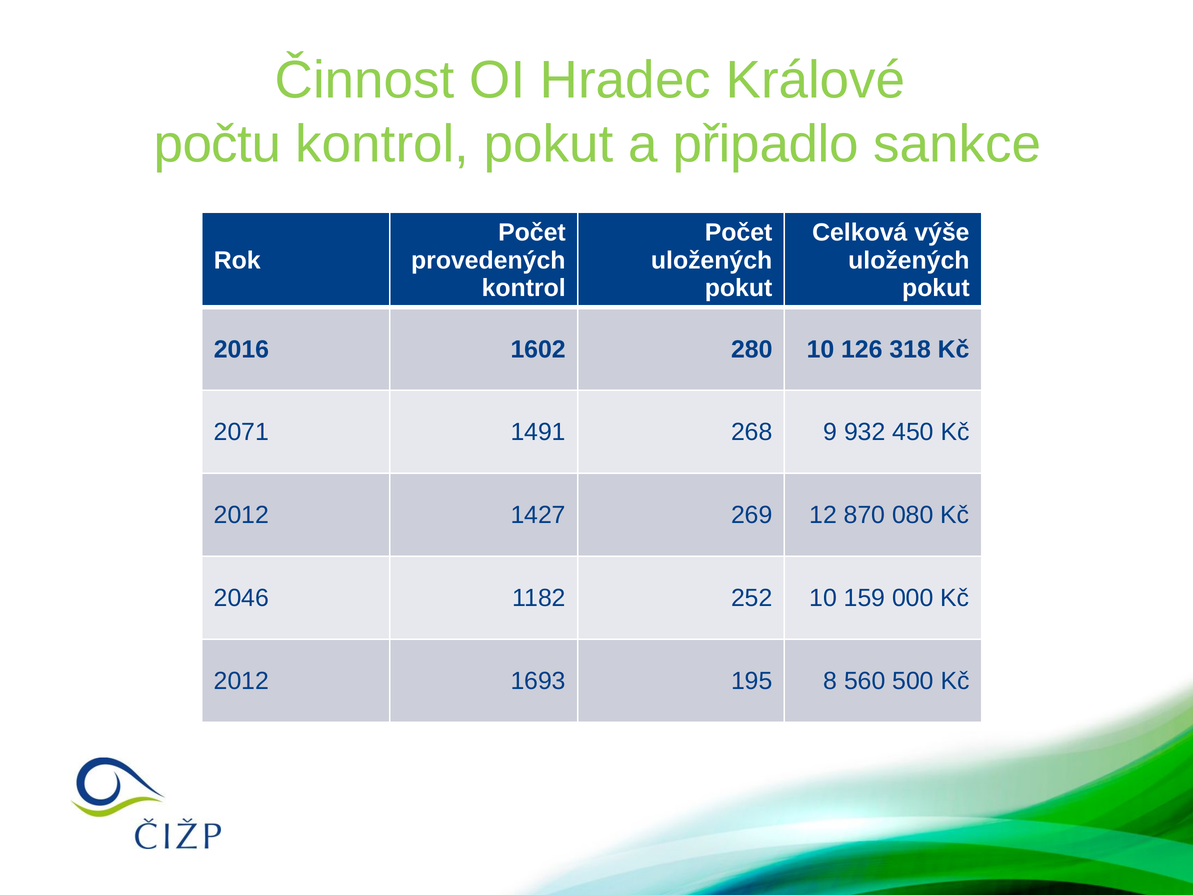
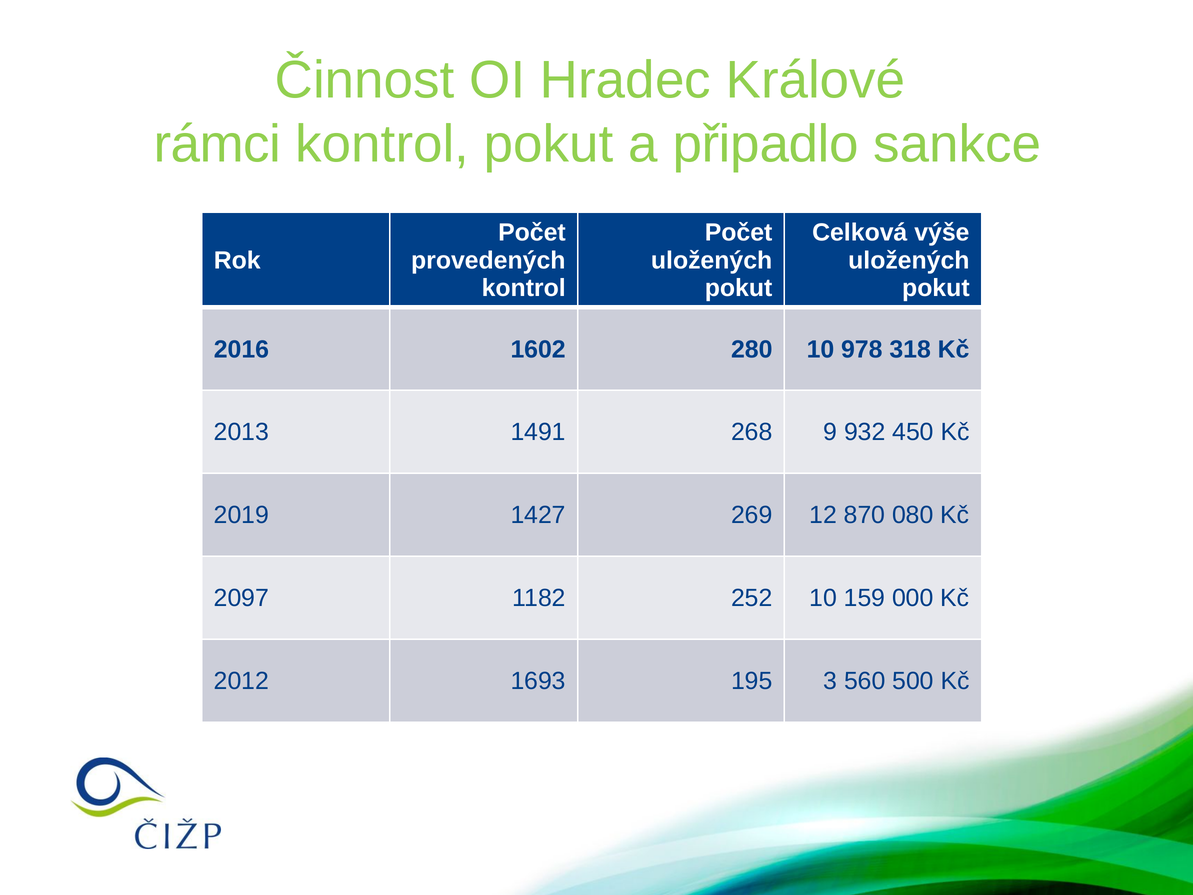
počtu: počtu -> rámci
126: 126 -> 978
2071: 2071 -> 2013
2012 at (241, 515): 2012 -> 2019
2046: 2046 -> 2097
8: 8 -> 3
